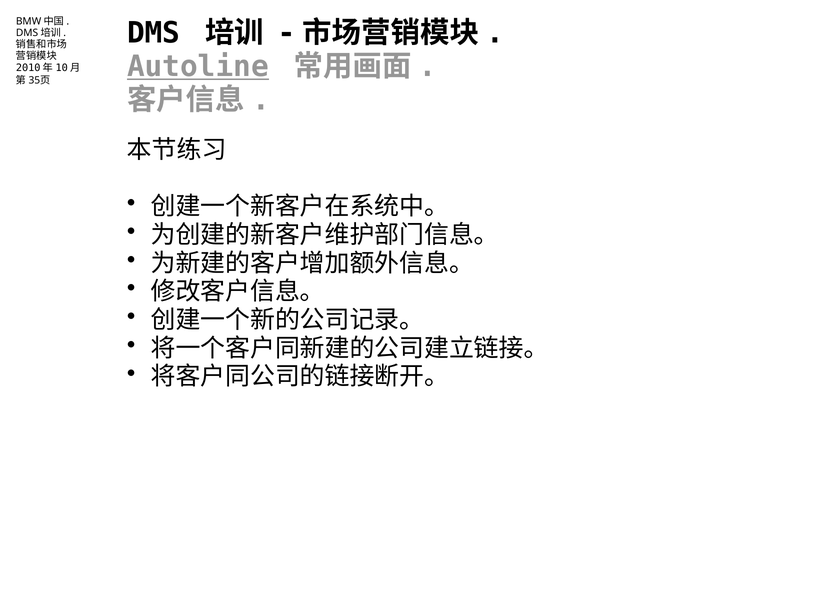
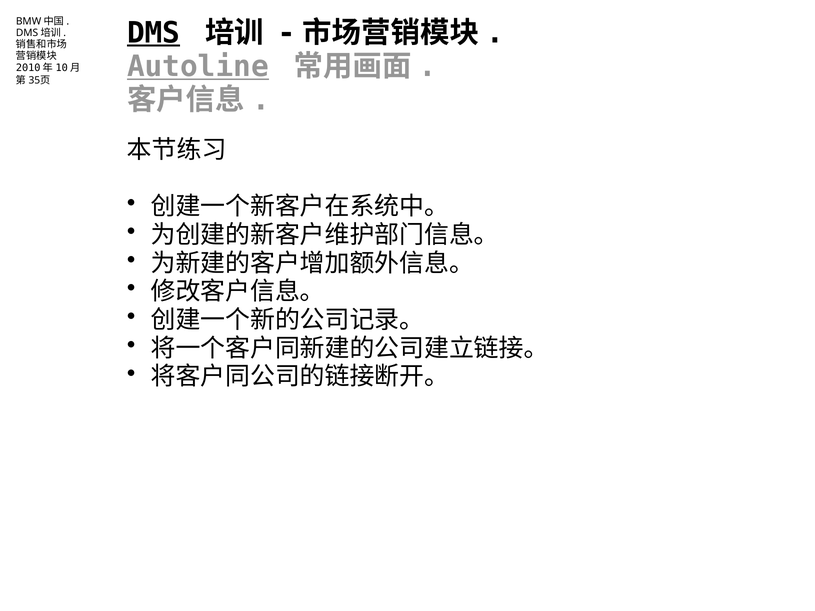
DMS underline: none -> present
